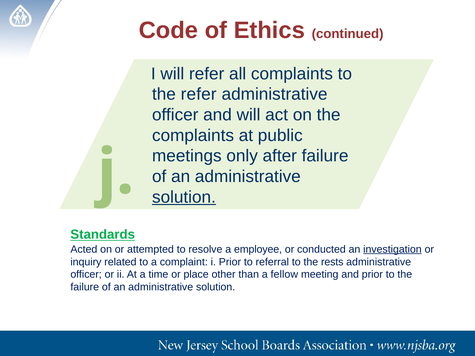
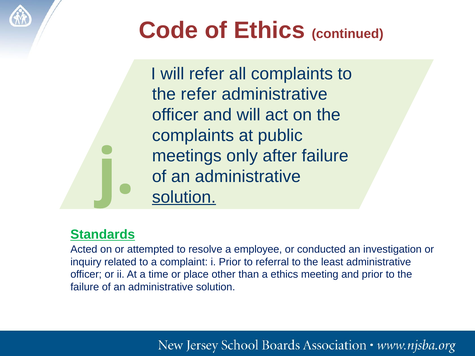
investigation underline: present -> none
rests: rests -> least
a fellow: fellow -> ethics
